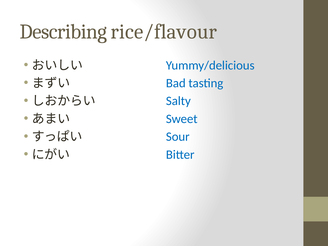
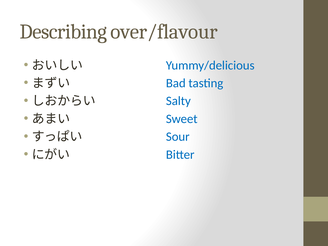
rice/flavour: rice/flavour -> over/flavour
